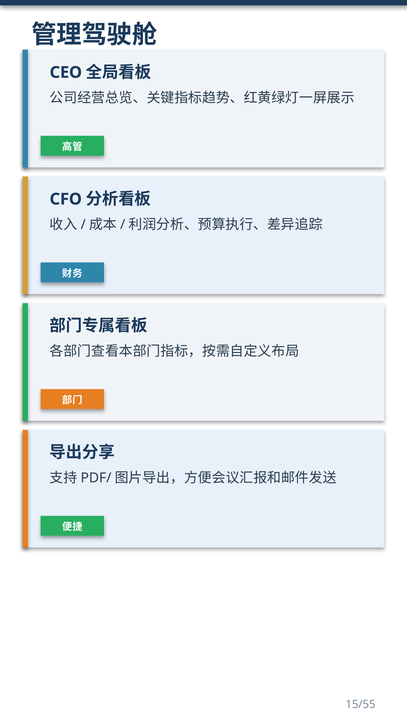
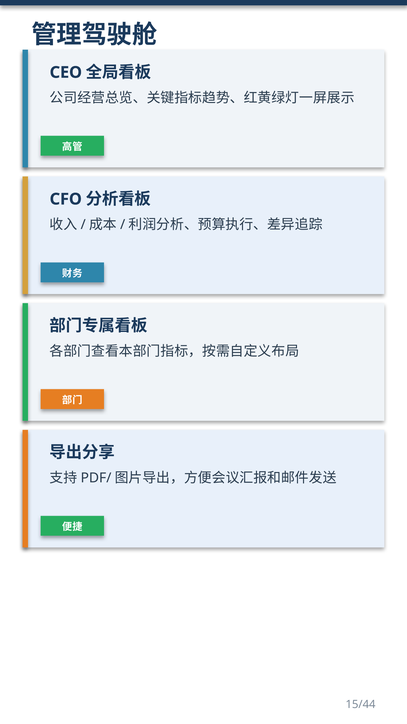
15/55: 15/55 -> 15/44
